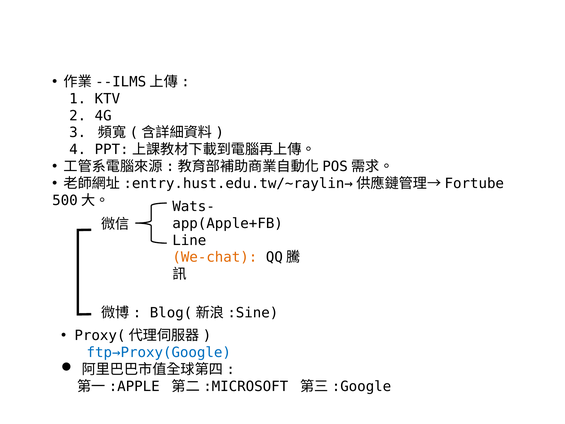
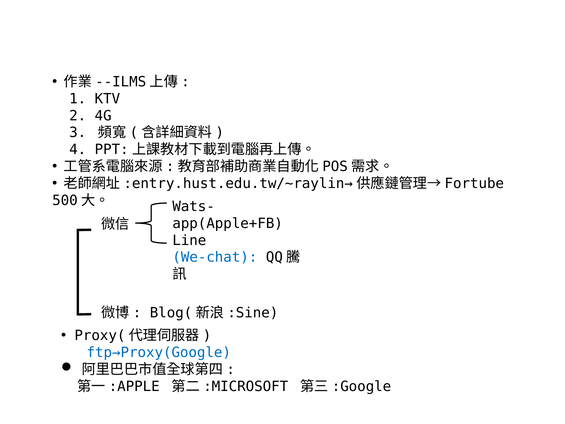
We-chat colour: orange -> blue
